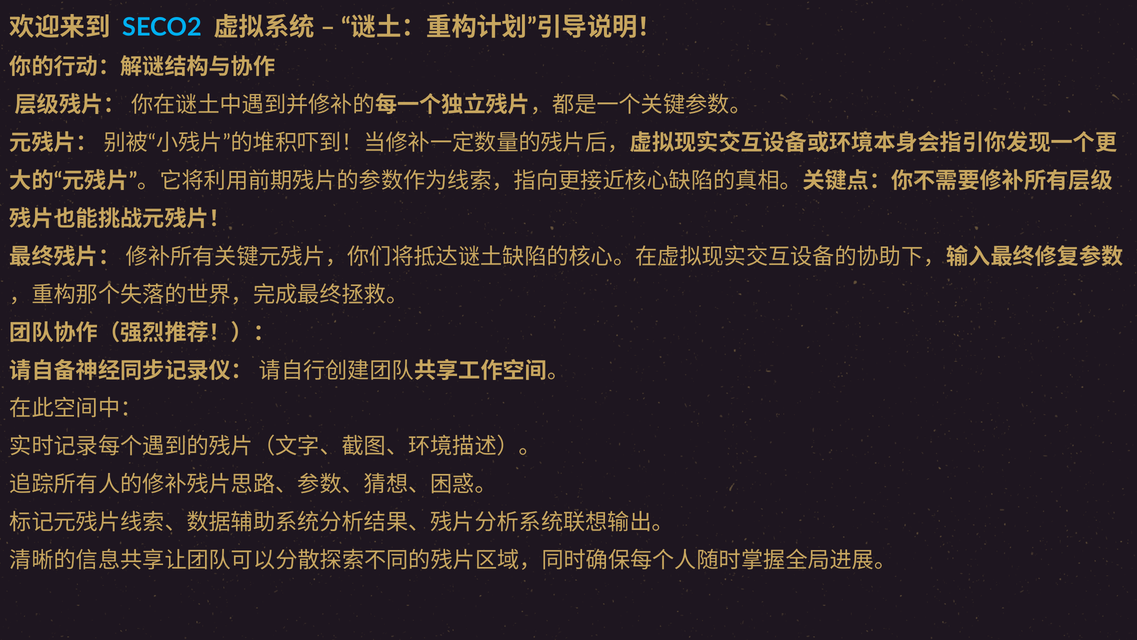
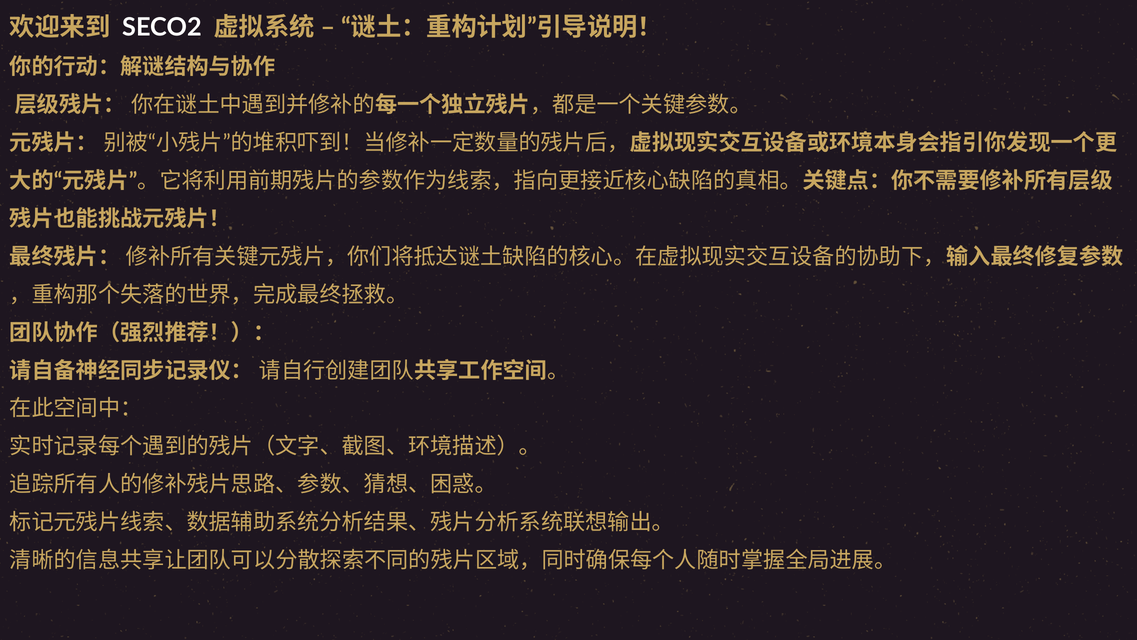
SECO2 colour: light blue -> white
